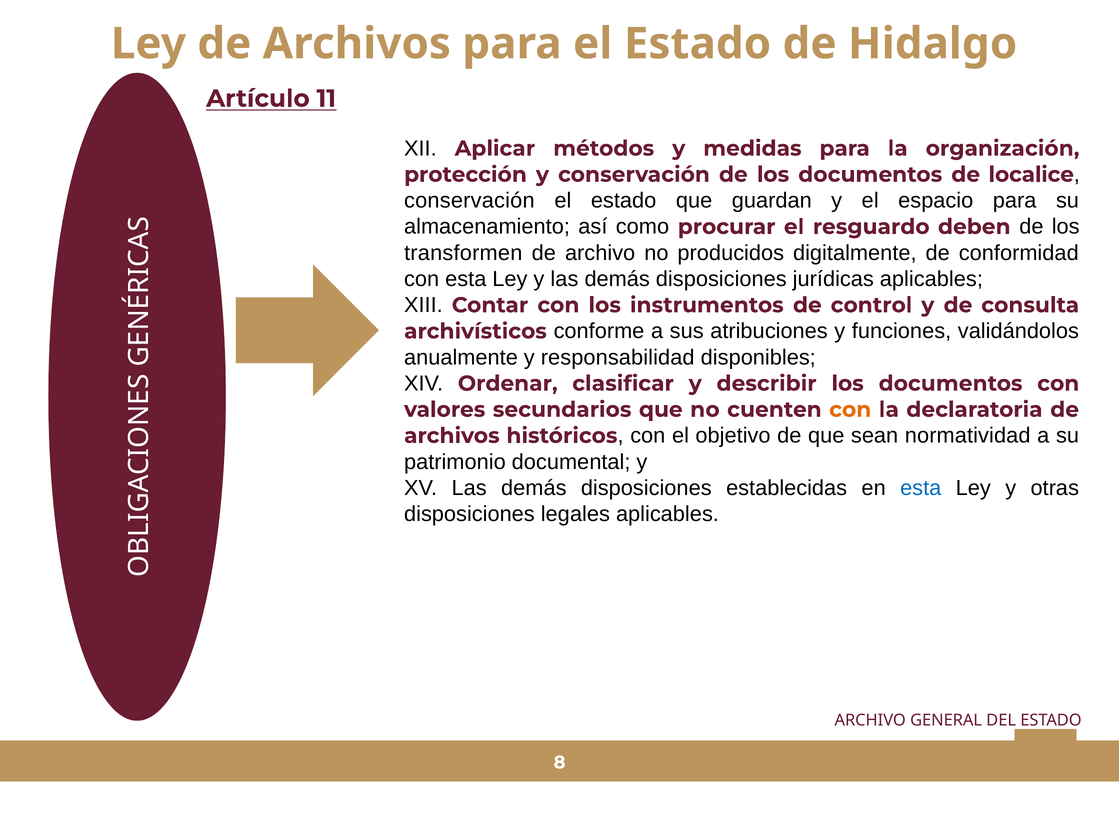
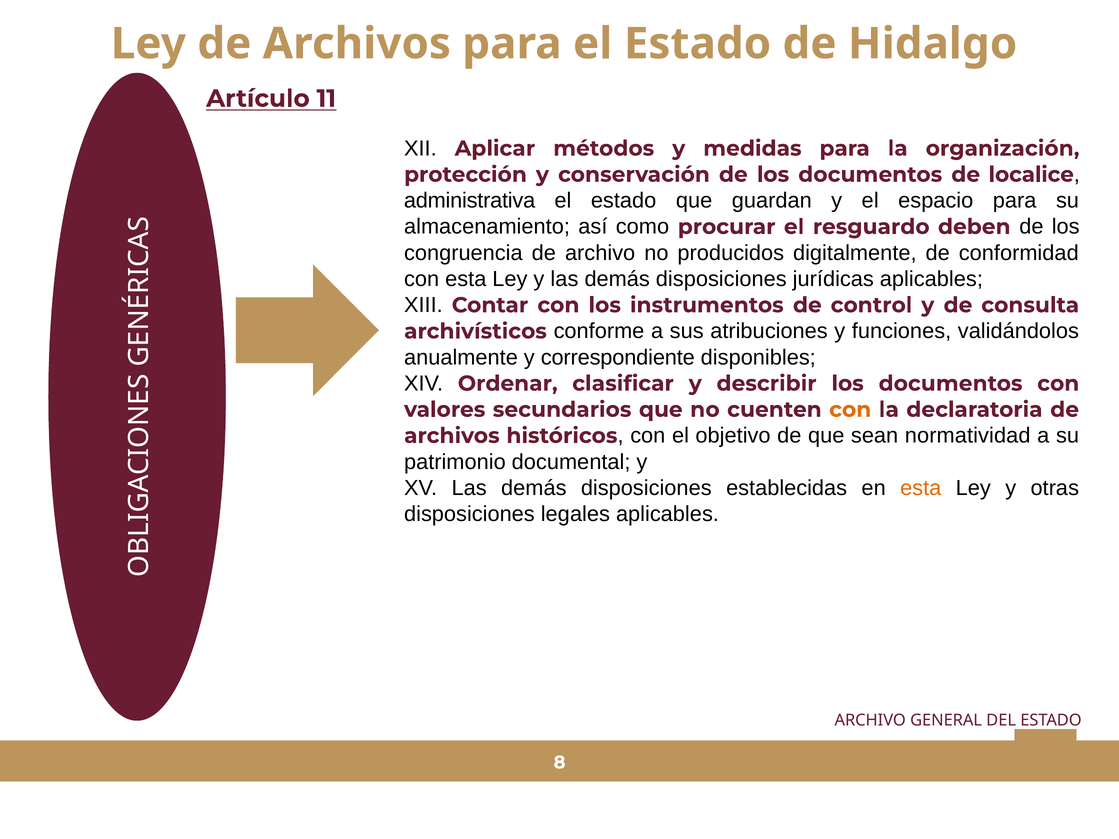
conservación at (469, 201): conservación -> administrativa
transformen: transformen -> congruencia
responsabilidad: responsabilidad -> correspondiente
esta at (921, 488) colour: blue -> orange
